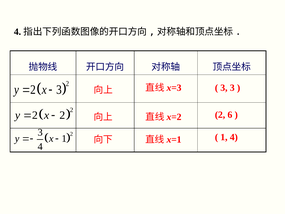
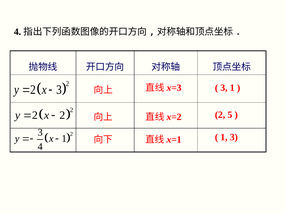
3 at (232, 88): 3 -> 1
6: 6 -> 5
4 at (234, 137): 4 -> 3
